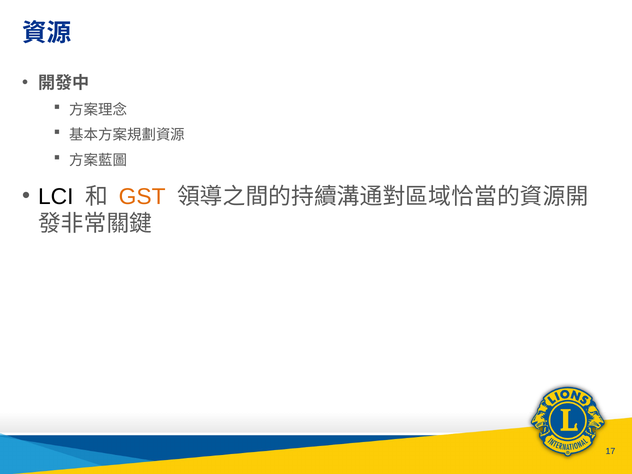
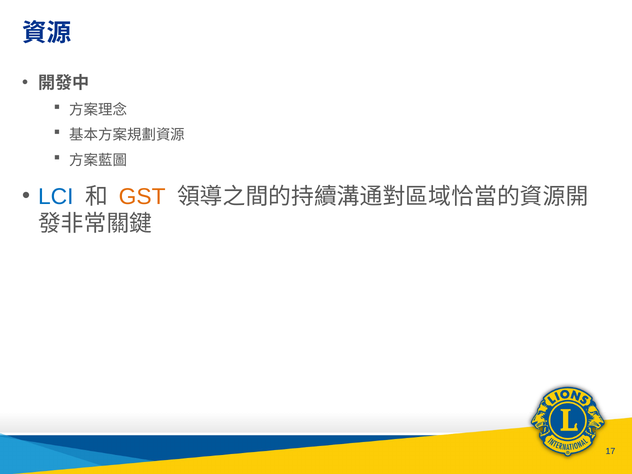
LCI colour: black -> blue
